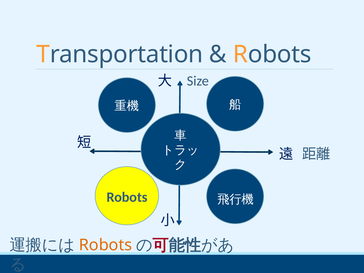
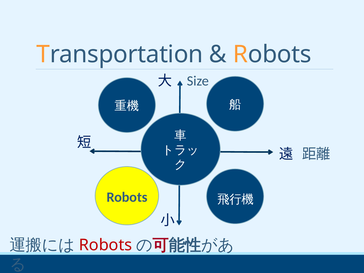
Robots at (106, 245) colour: orange -> red
